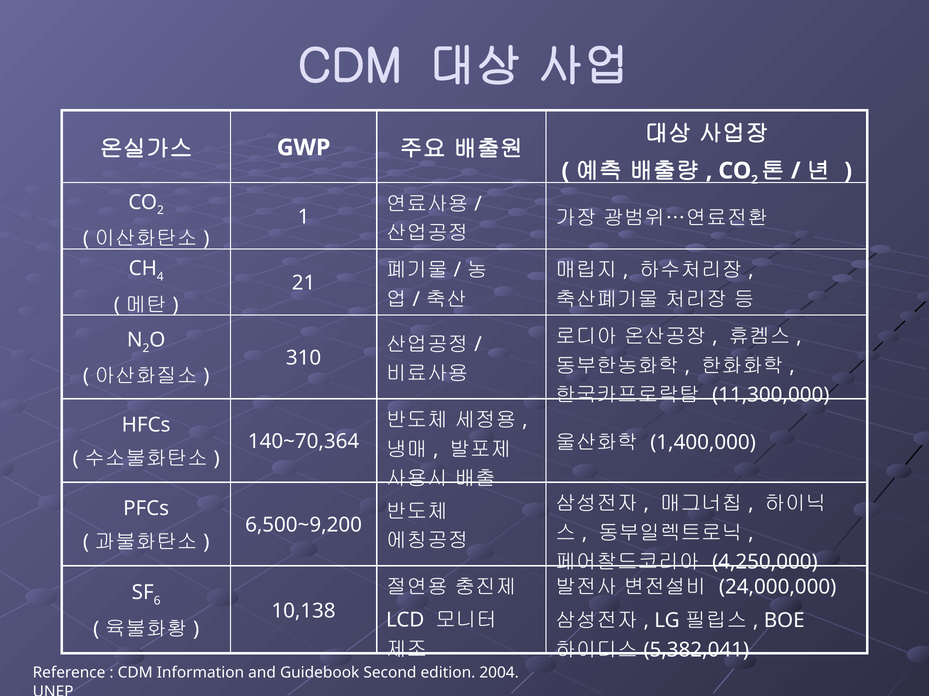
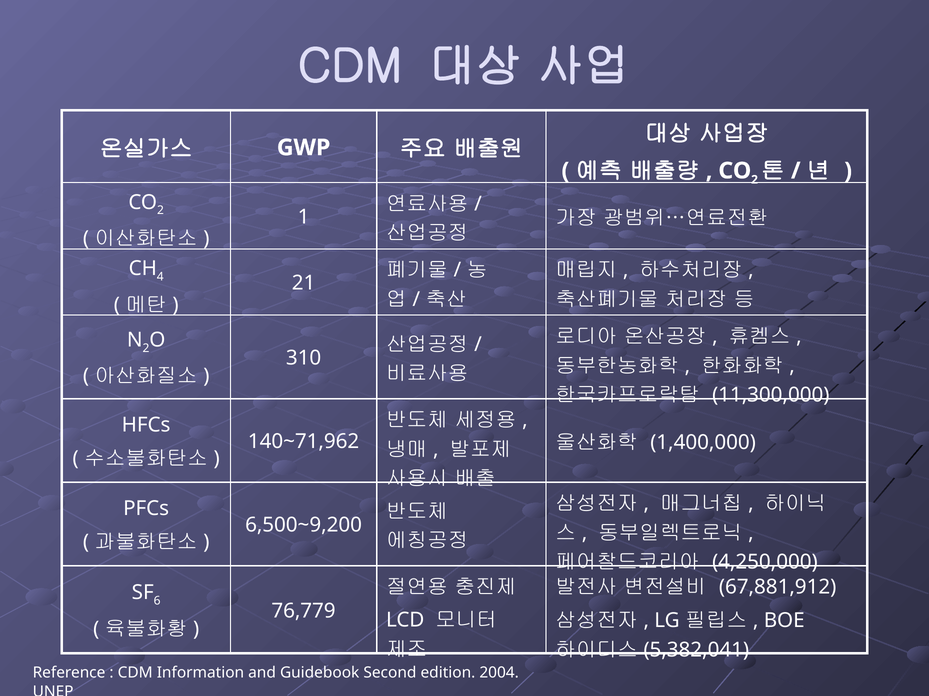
140~70,364: 140~70,364 -> 140~71,962
24,000,000: 24,000,000 -> 67,881,912
10,138: 10,138 -> 76,779
